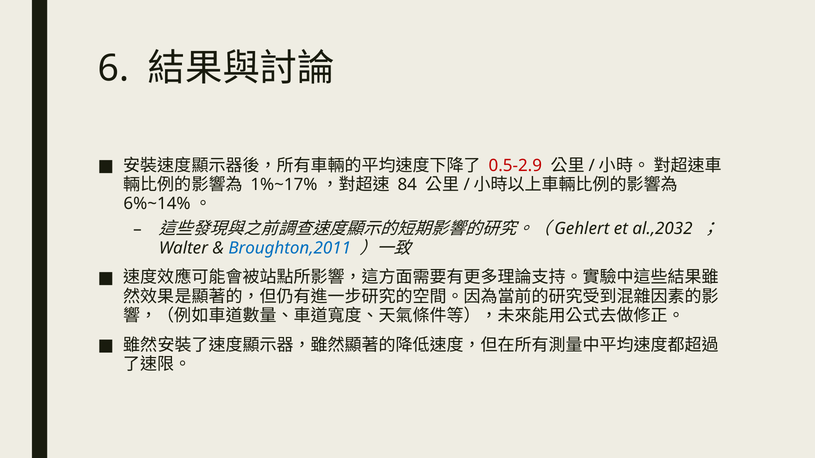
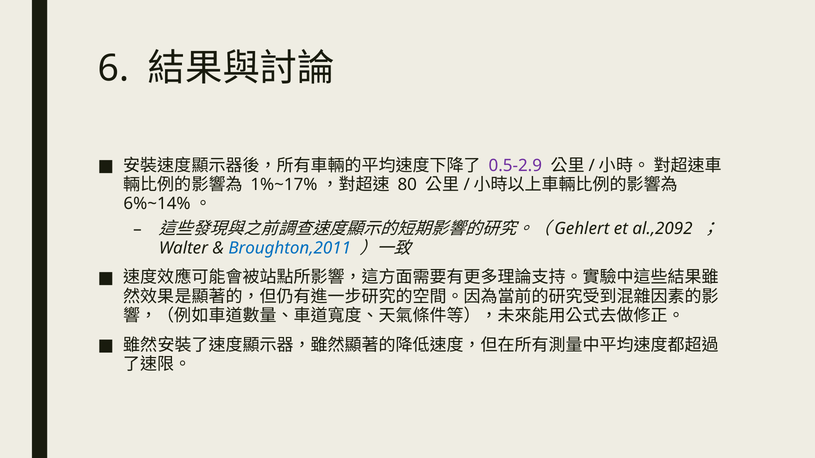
0.5-2.9 colour: red -> purple
84: 84 -> 80
al.,2032: al.,2032 -> al.,2092
